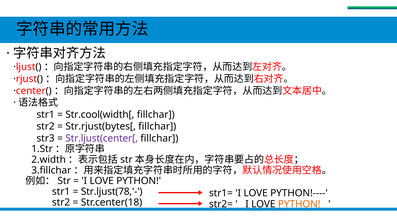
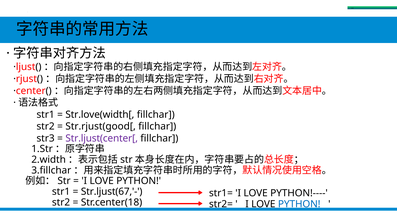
Str.cool(width[: Str.cool(width[ -> Str.love(width[
Str.rjust(bytes[: Str.rjust(bytes[ -> Str.rjust(good[
Str.ljust(78,'-: Str.ljust(78,'- -> Str.ljust(67,'-
PYTHON at (299, 204) colour: orange -> blue
